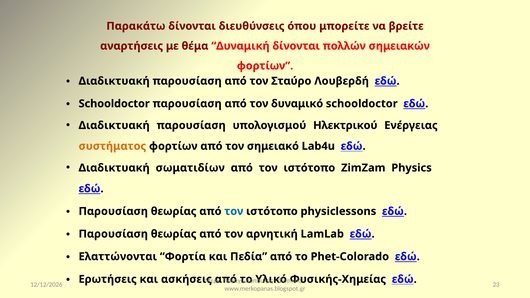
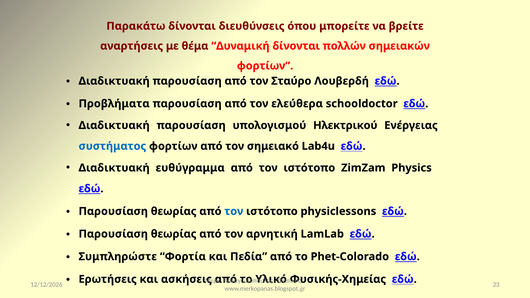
Schooldoctor at (114, 104): Schooldoctor -> Προβλήματα
δυναμικό: δυναμικό -> ελεύθερα
συστήματος colour: orange -> blue
σωματιδίων: σωματιδίων -> ευθύγραμμα
Ελαττώνονται: Ελαττώνονται -> Συμπληρώστε
